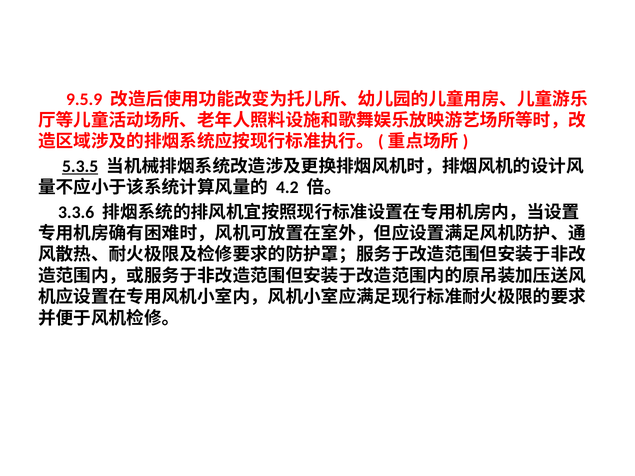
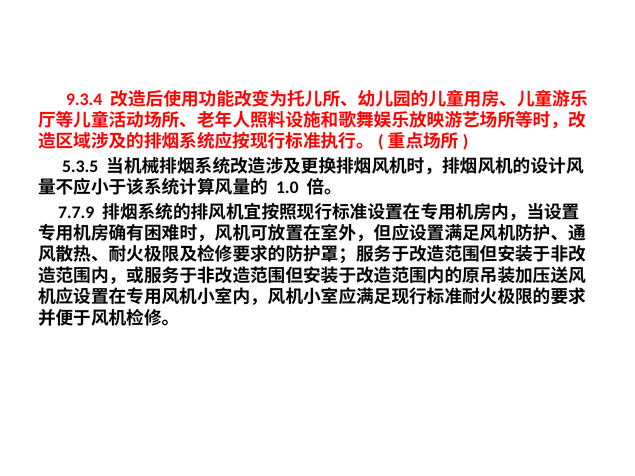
9.5.9: 9.5.9 -> 9.3.4
5.3.5 underline: present -> none
4.2: 4.2 -> 1.0
3.3.6: 3.3.6 -> 7.7.9
